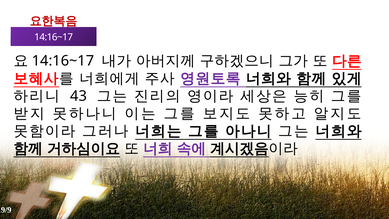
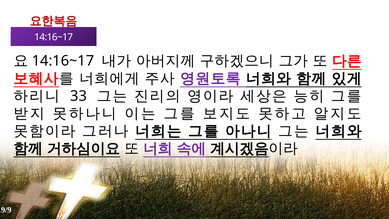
43: 43 -> 33
